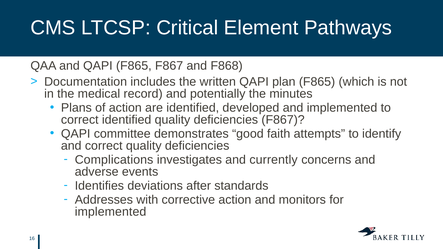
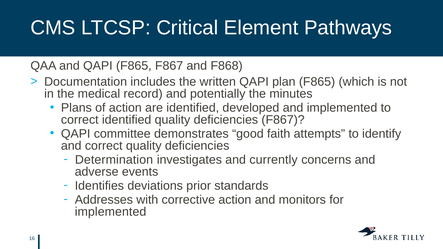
Complications: Complications -> Determination
after: after -> prior
